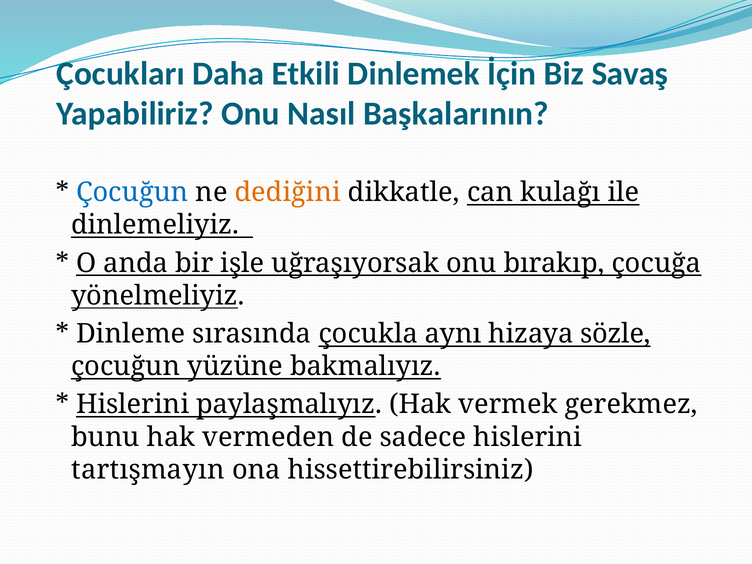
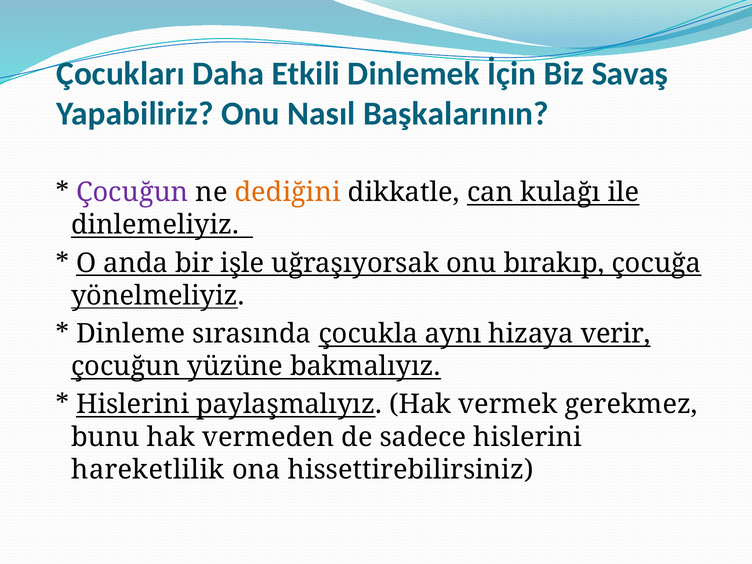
Çocuğun at (132, 192) colour: blue -> purple
sözle: sözle -> verir
tartışmayın: tartışmayın -> hareketlilik
